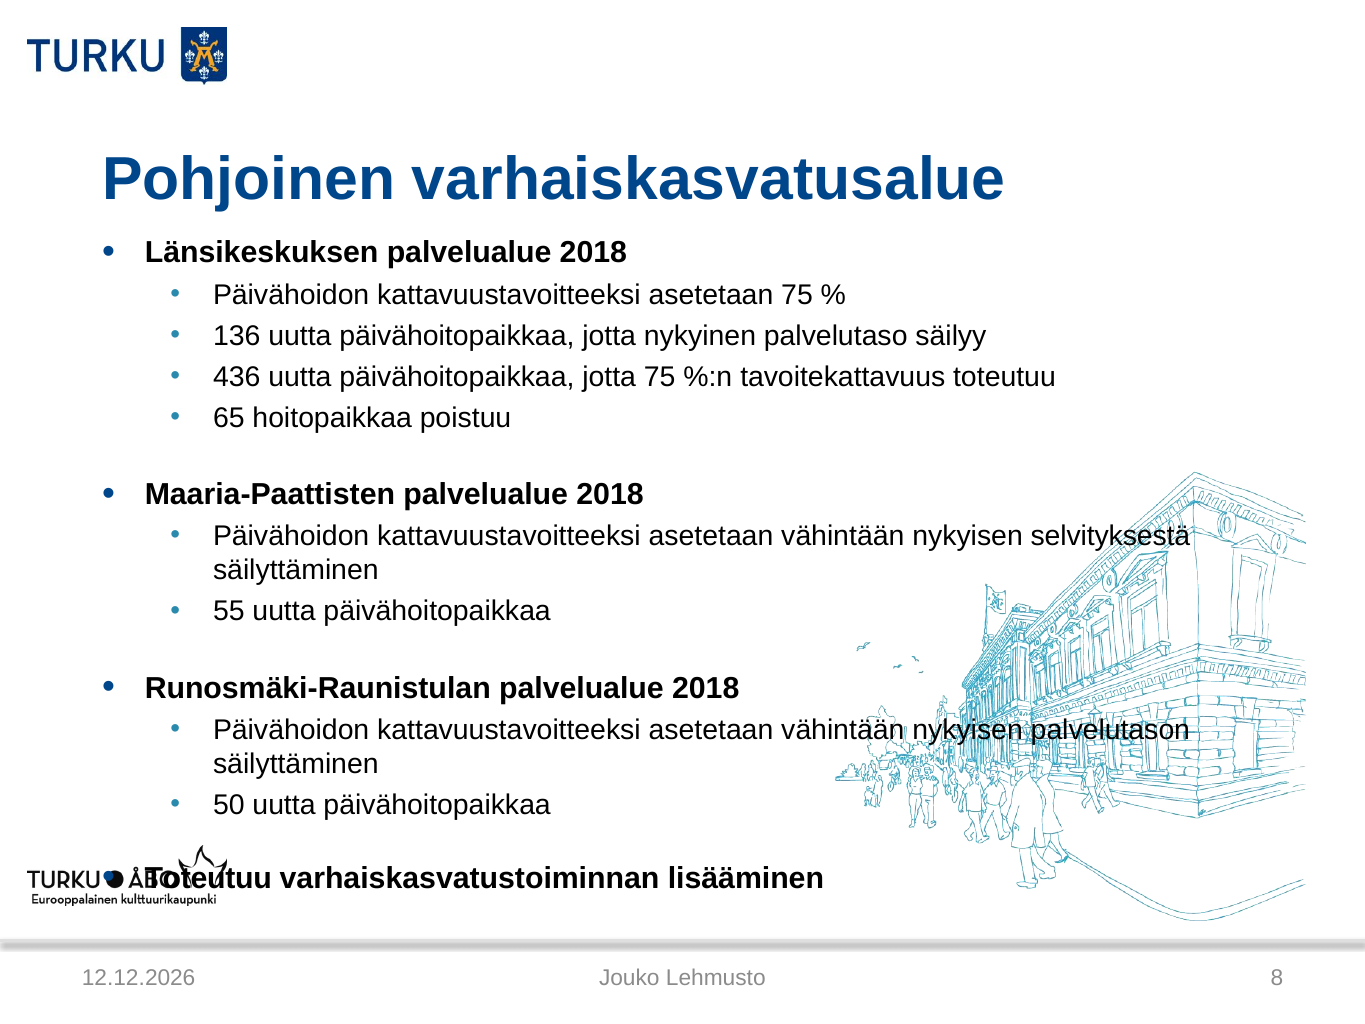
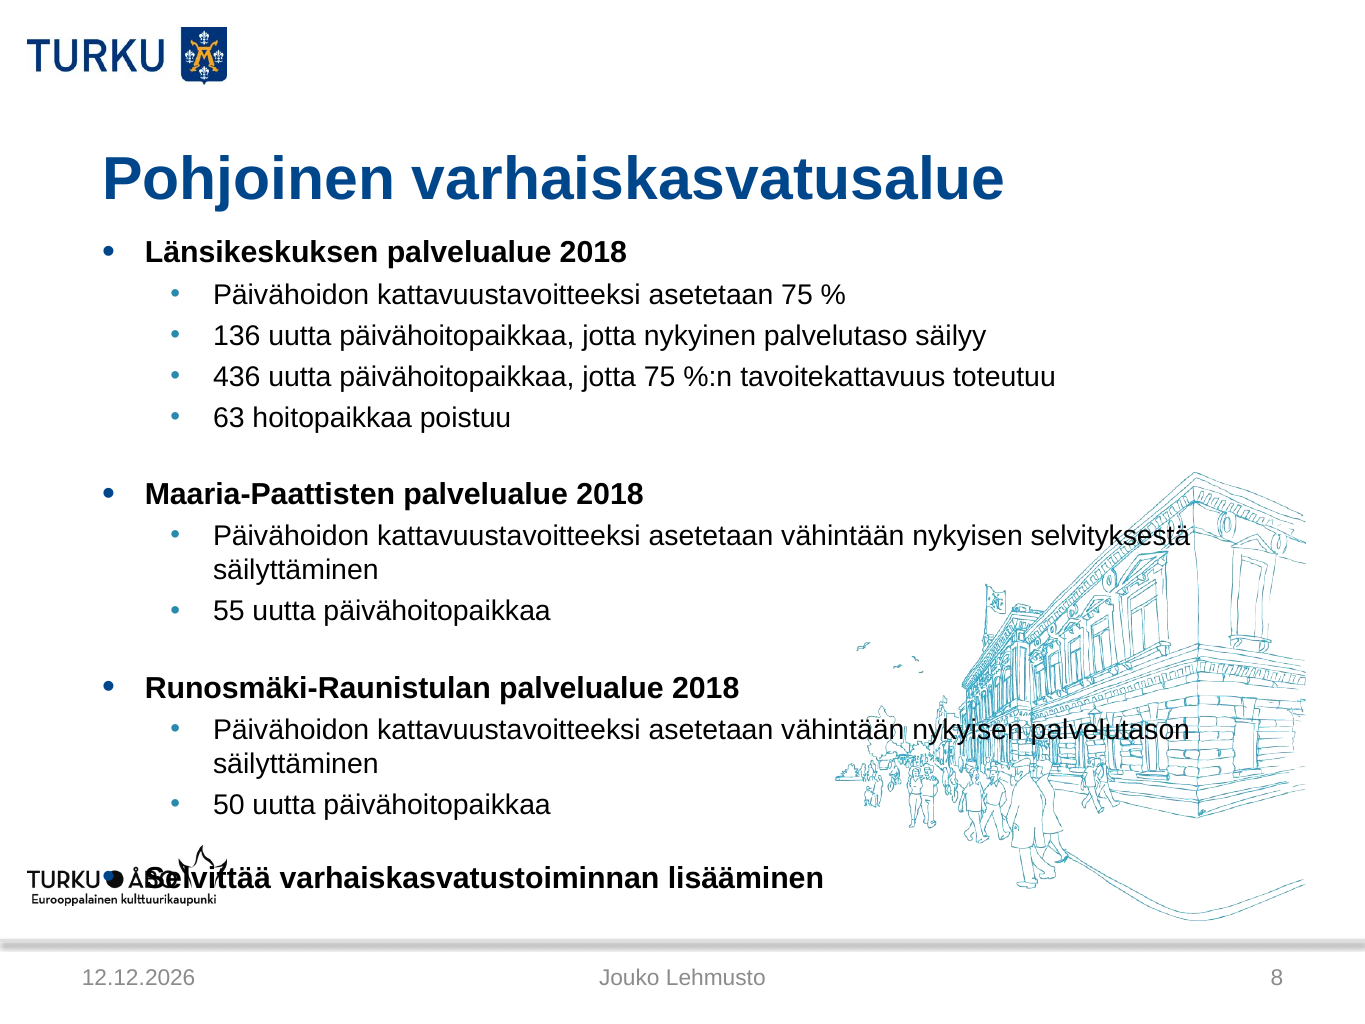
65: 65 -> 63
Toteutuu at (208, 878): Toteutuu -> Selvittää
